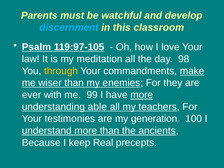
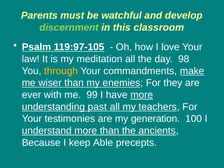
discernment colour: light blue -> light green
able: able -> past
Real: Real -> Able
